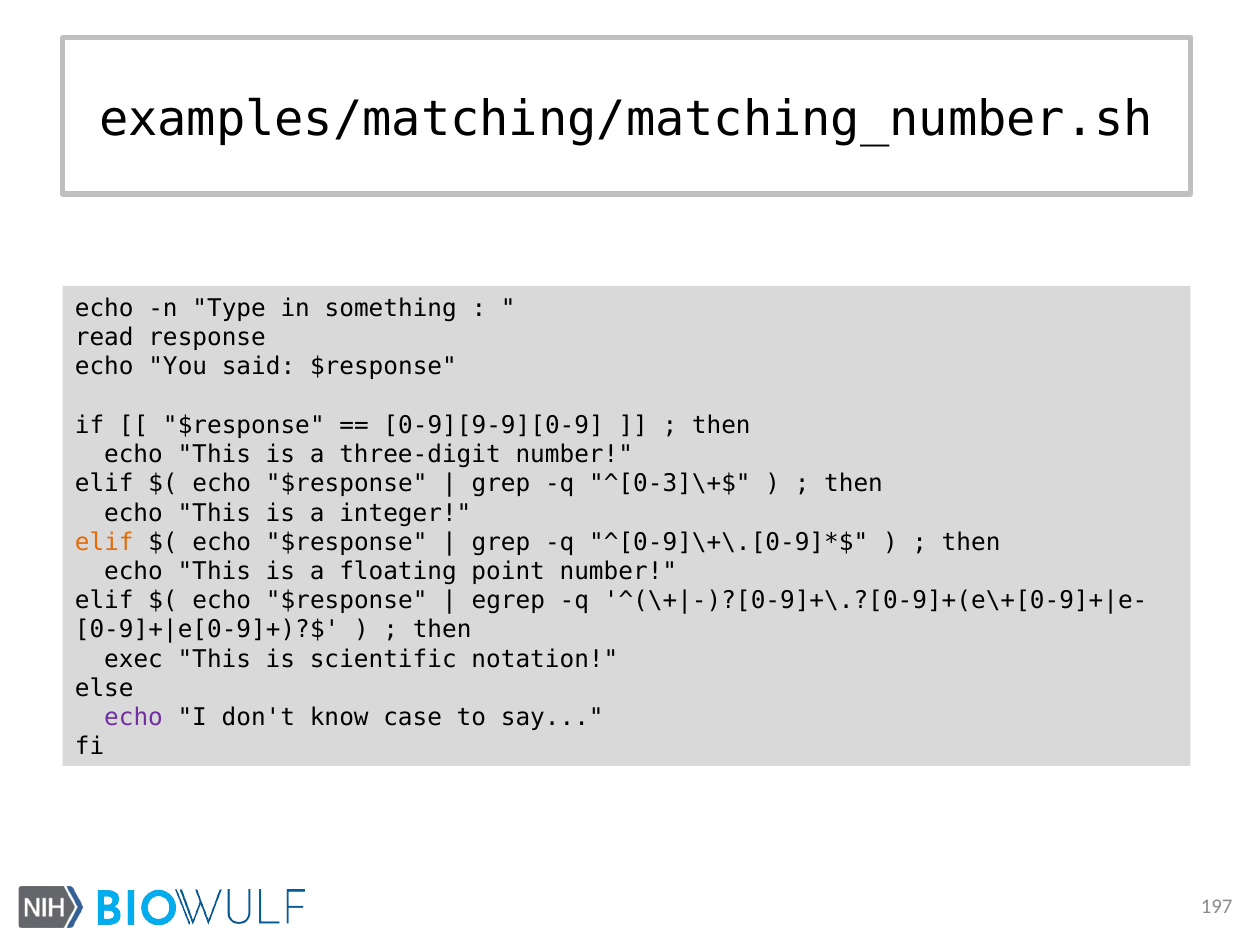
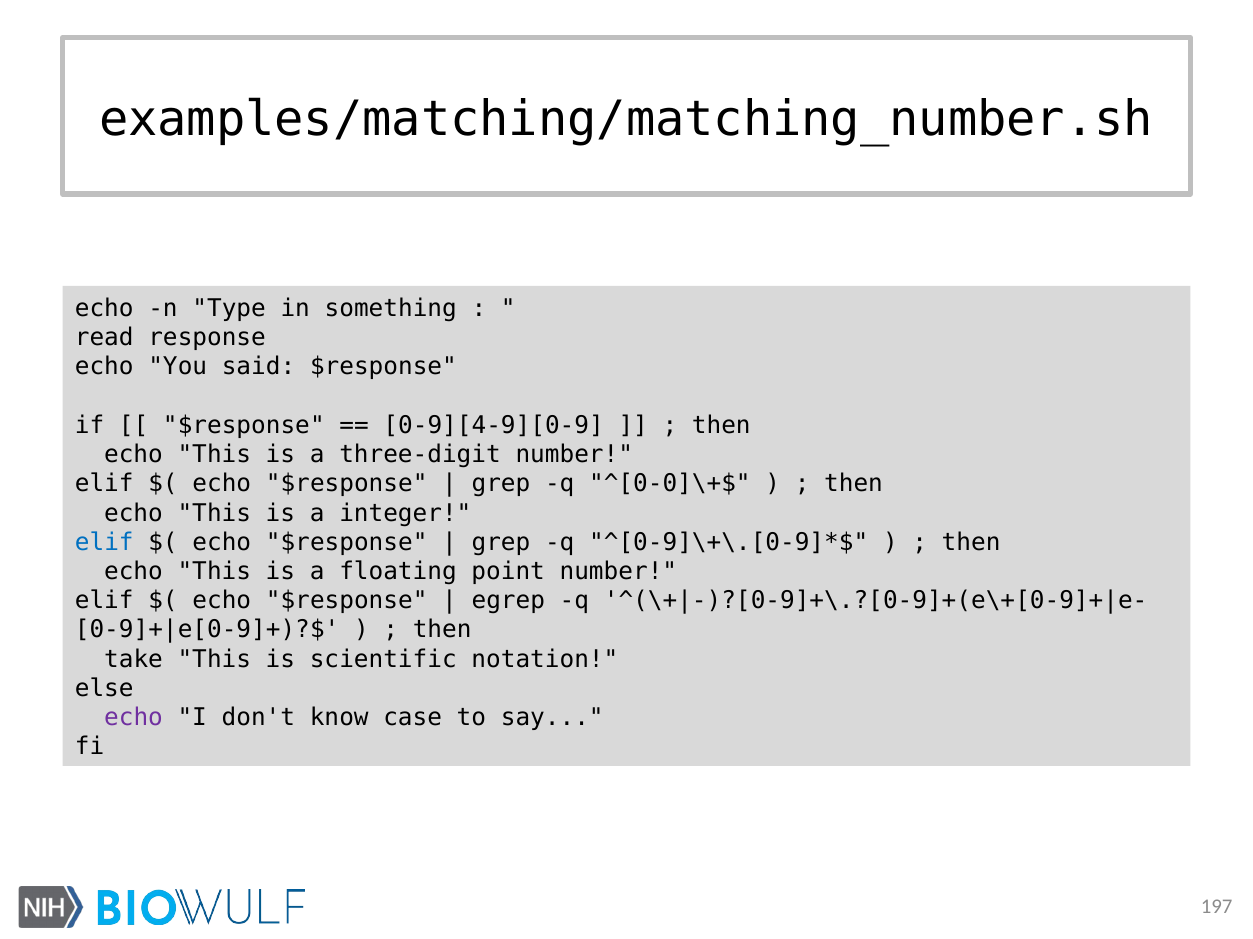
0-9][9-9][0-9: 0-9][9-9][0-9 -> 0-9][4-9][0-9
^[0-3]\+$: ^[0-3]\+$ -> ^[0-0]\+$
elif at (104, 543) colour: orange -> blue
exec: exec -> take
